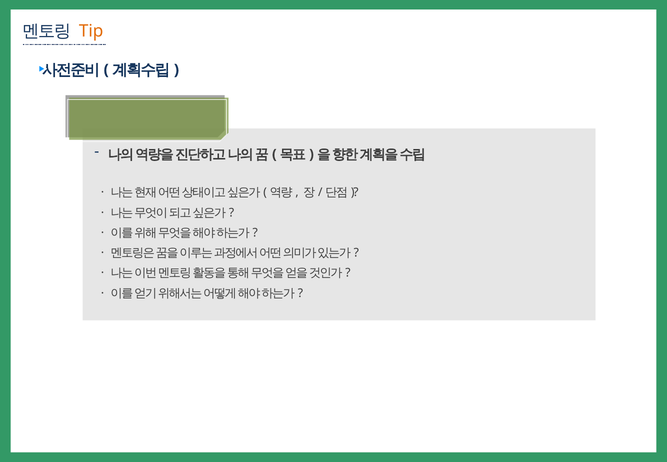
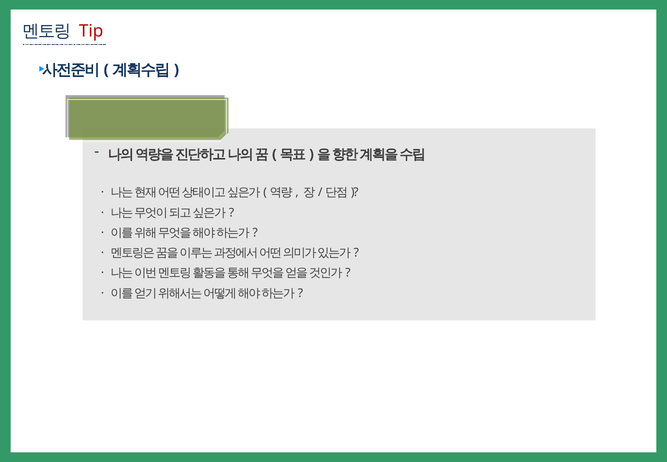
Tip colour: orange -> red
